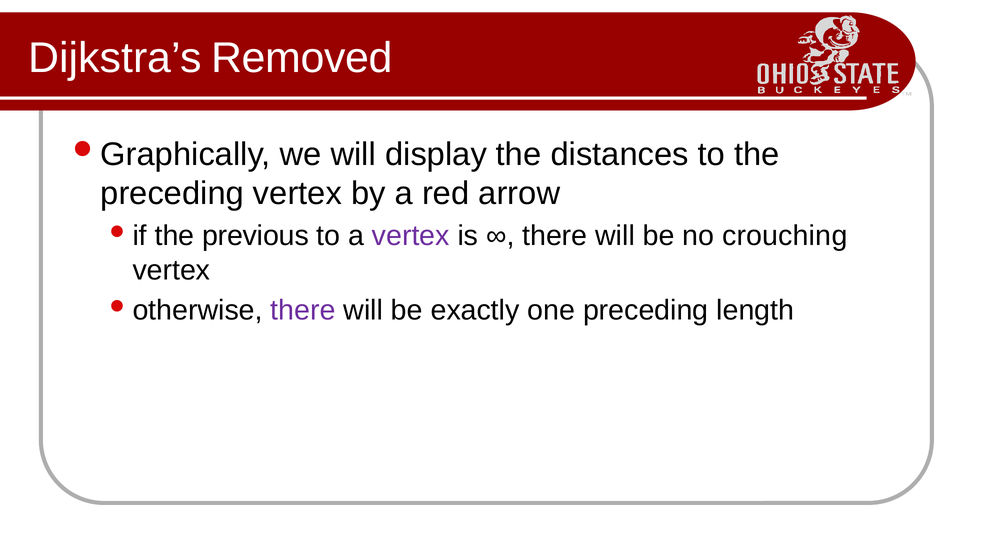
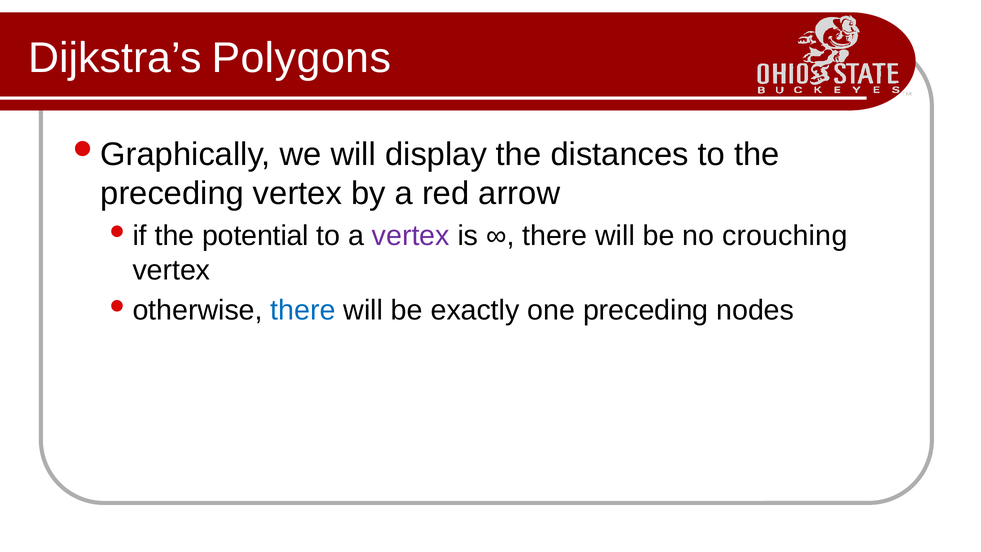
Removed: Removed -> Polygons
previous: previous -> potential
there at (303, 310) colour: purple -> blue
length: length -> nodes
